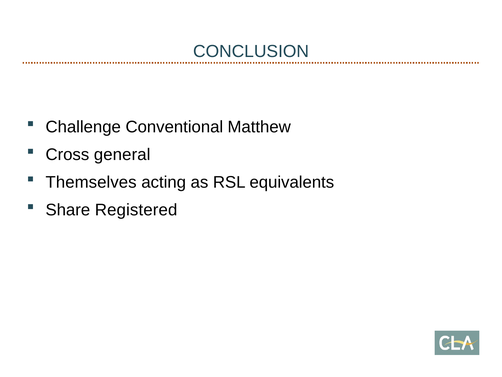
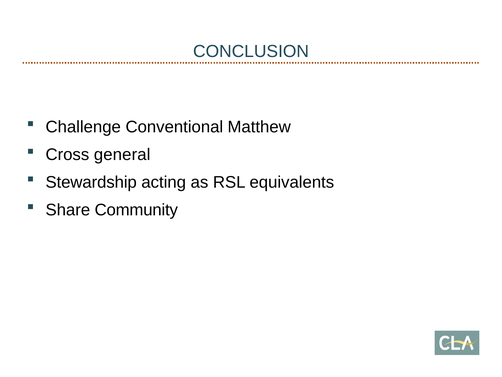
Themselves: Themselves -> Stewardship
Registered: Registered -> Community
